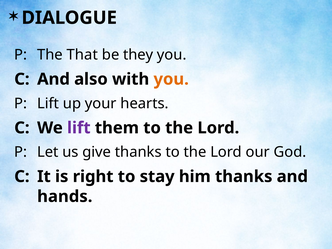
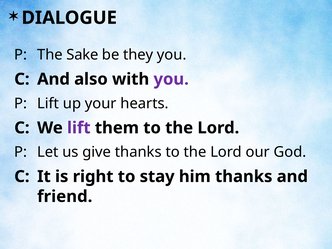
That: That -> Sake
you at (171, 79) colour: orange -> purple
hands: hands -> friend
